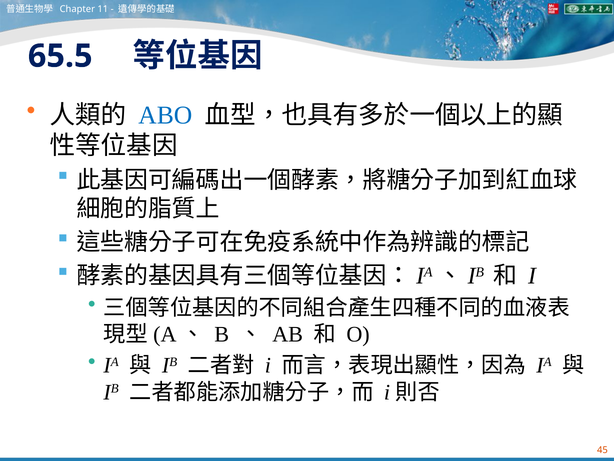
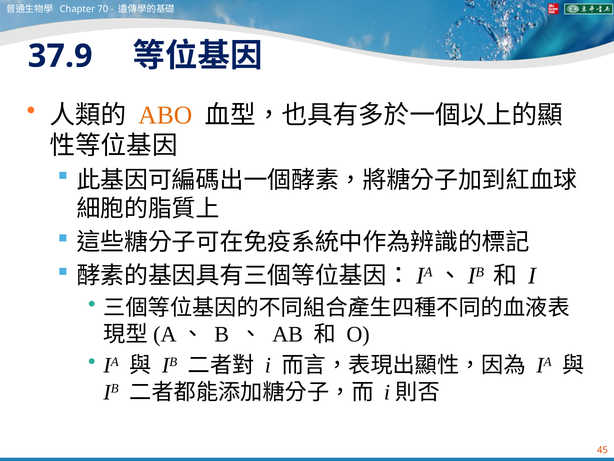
11: 11 -> 70
65.5: 65.5 -> 37.9
ABO colour: blue -> orange
